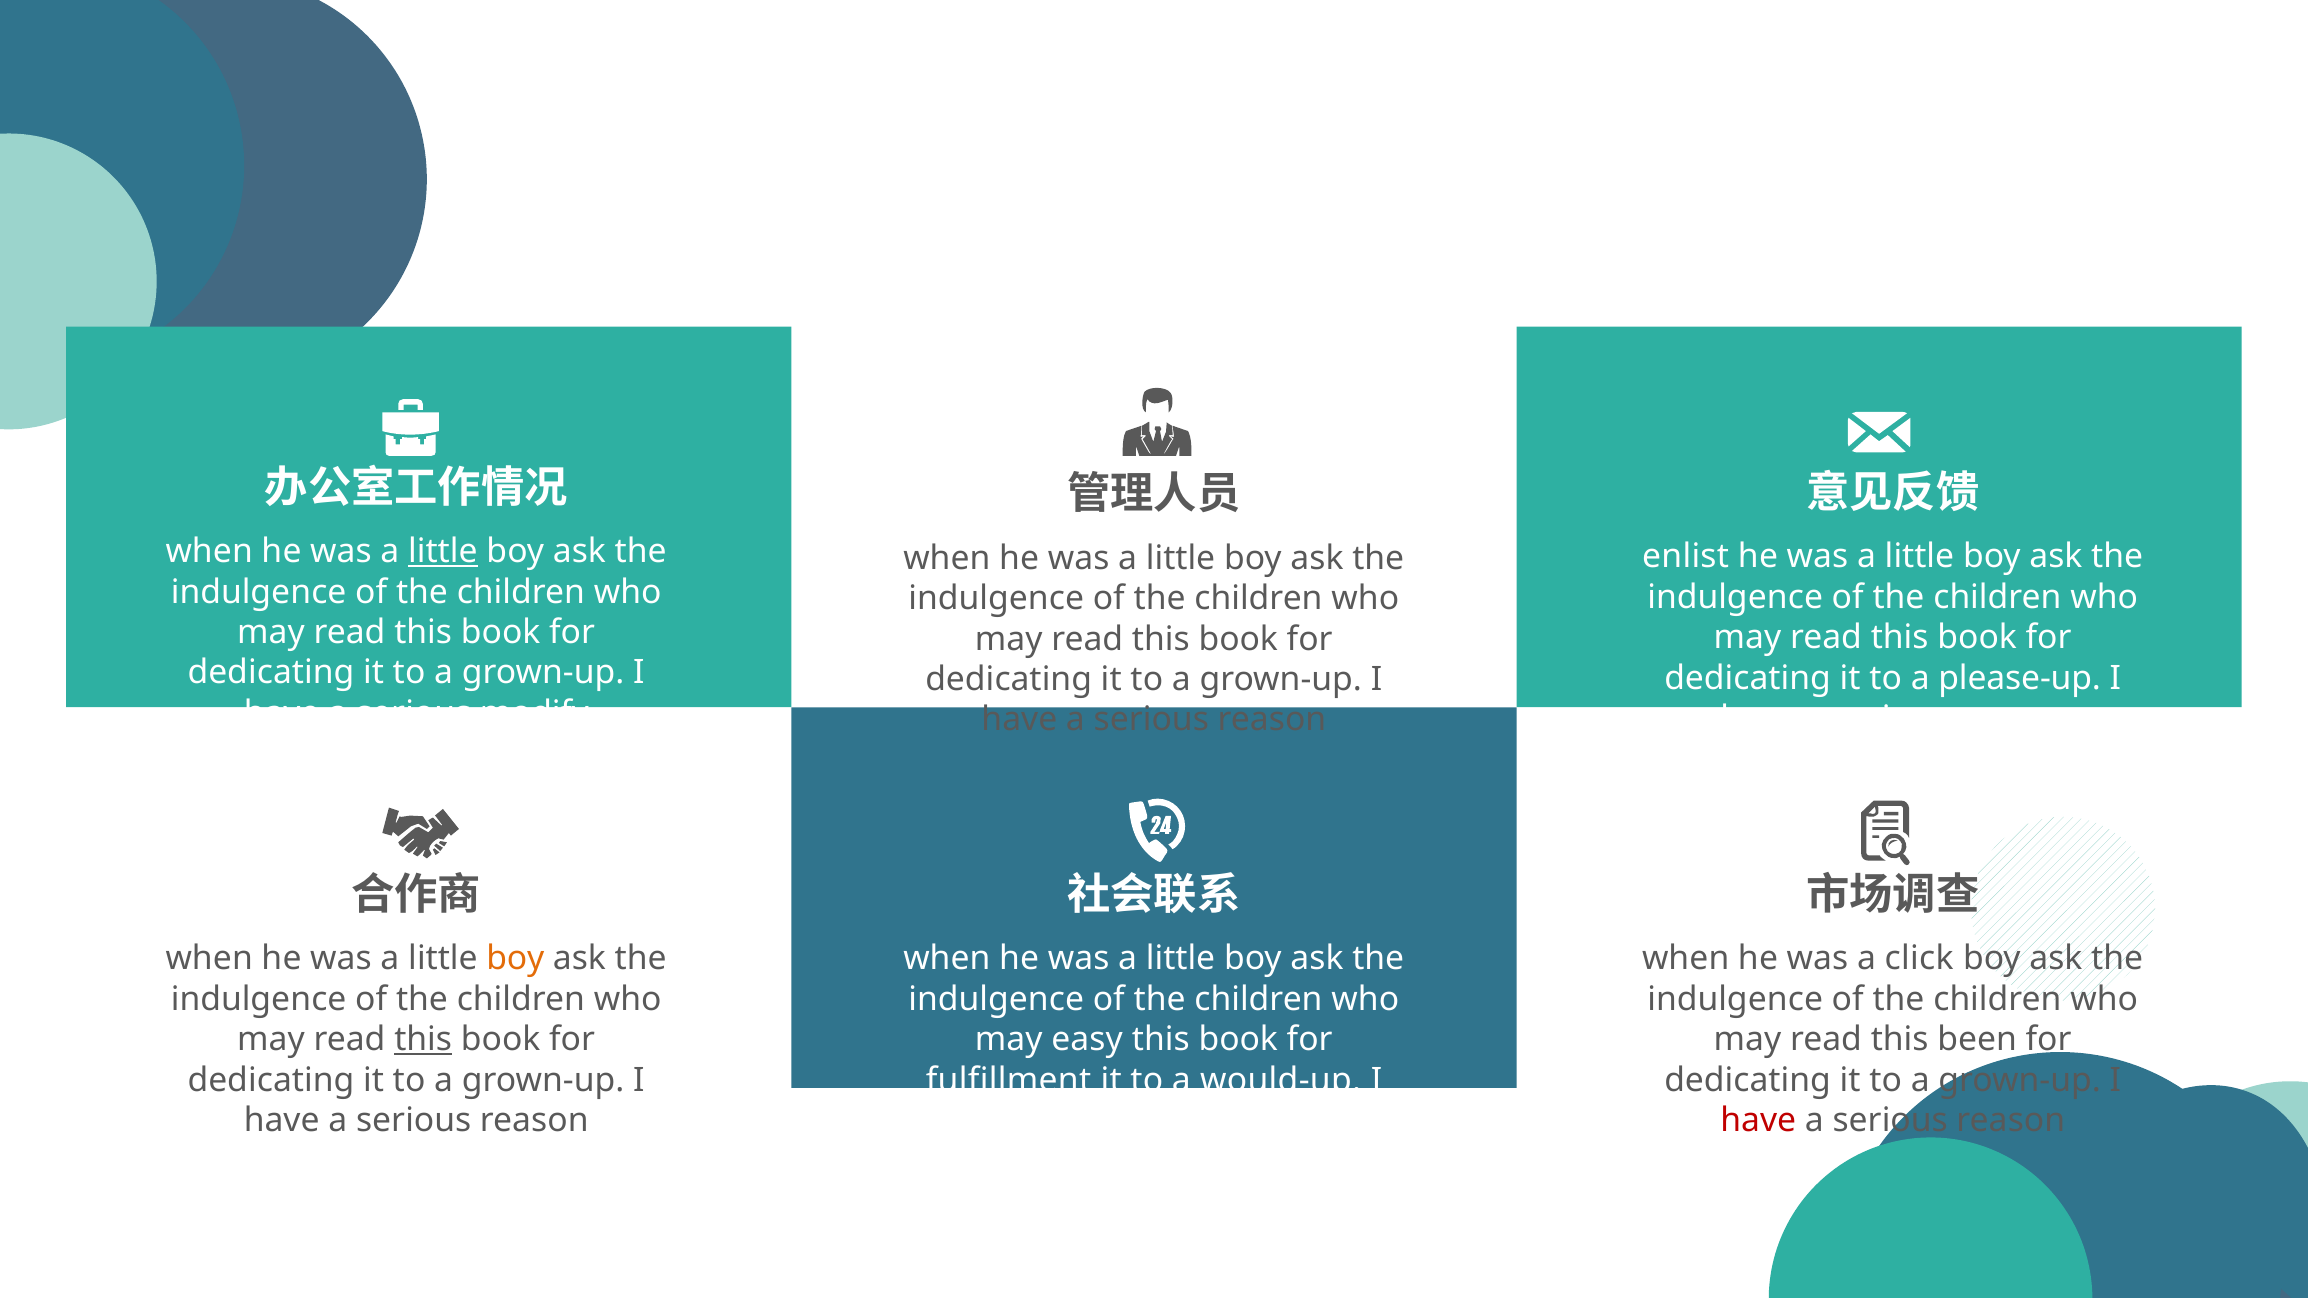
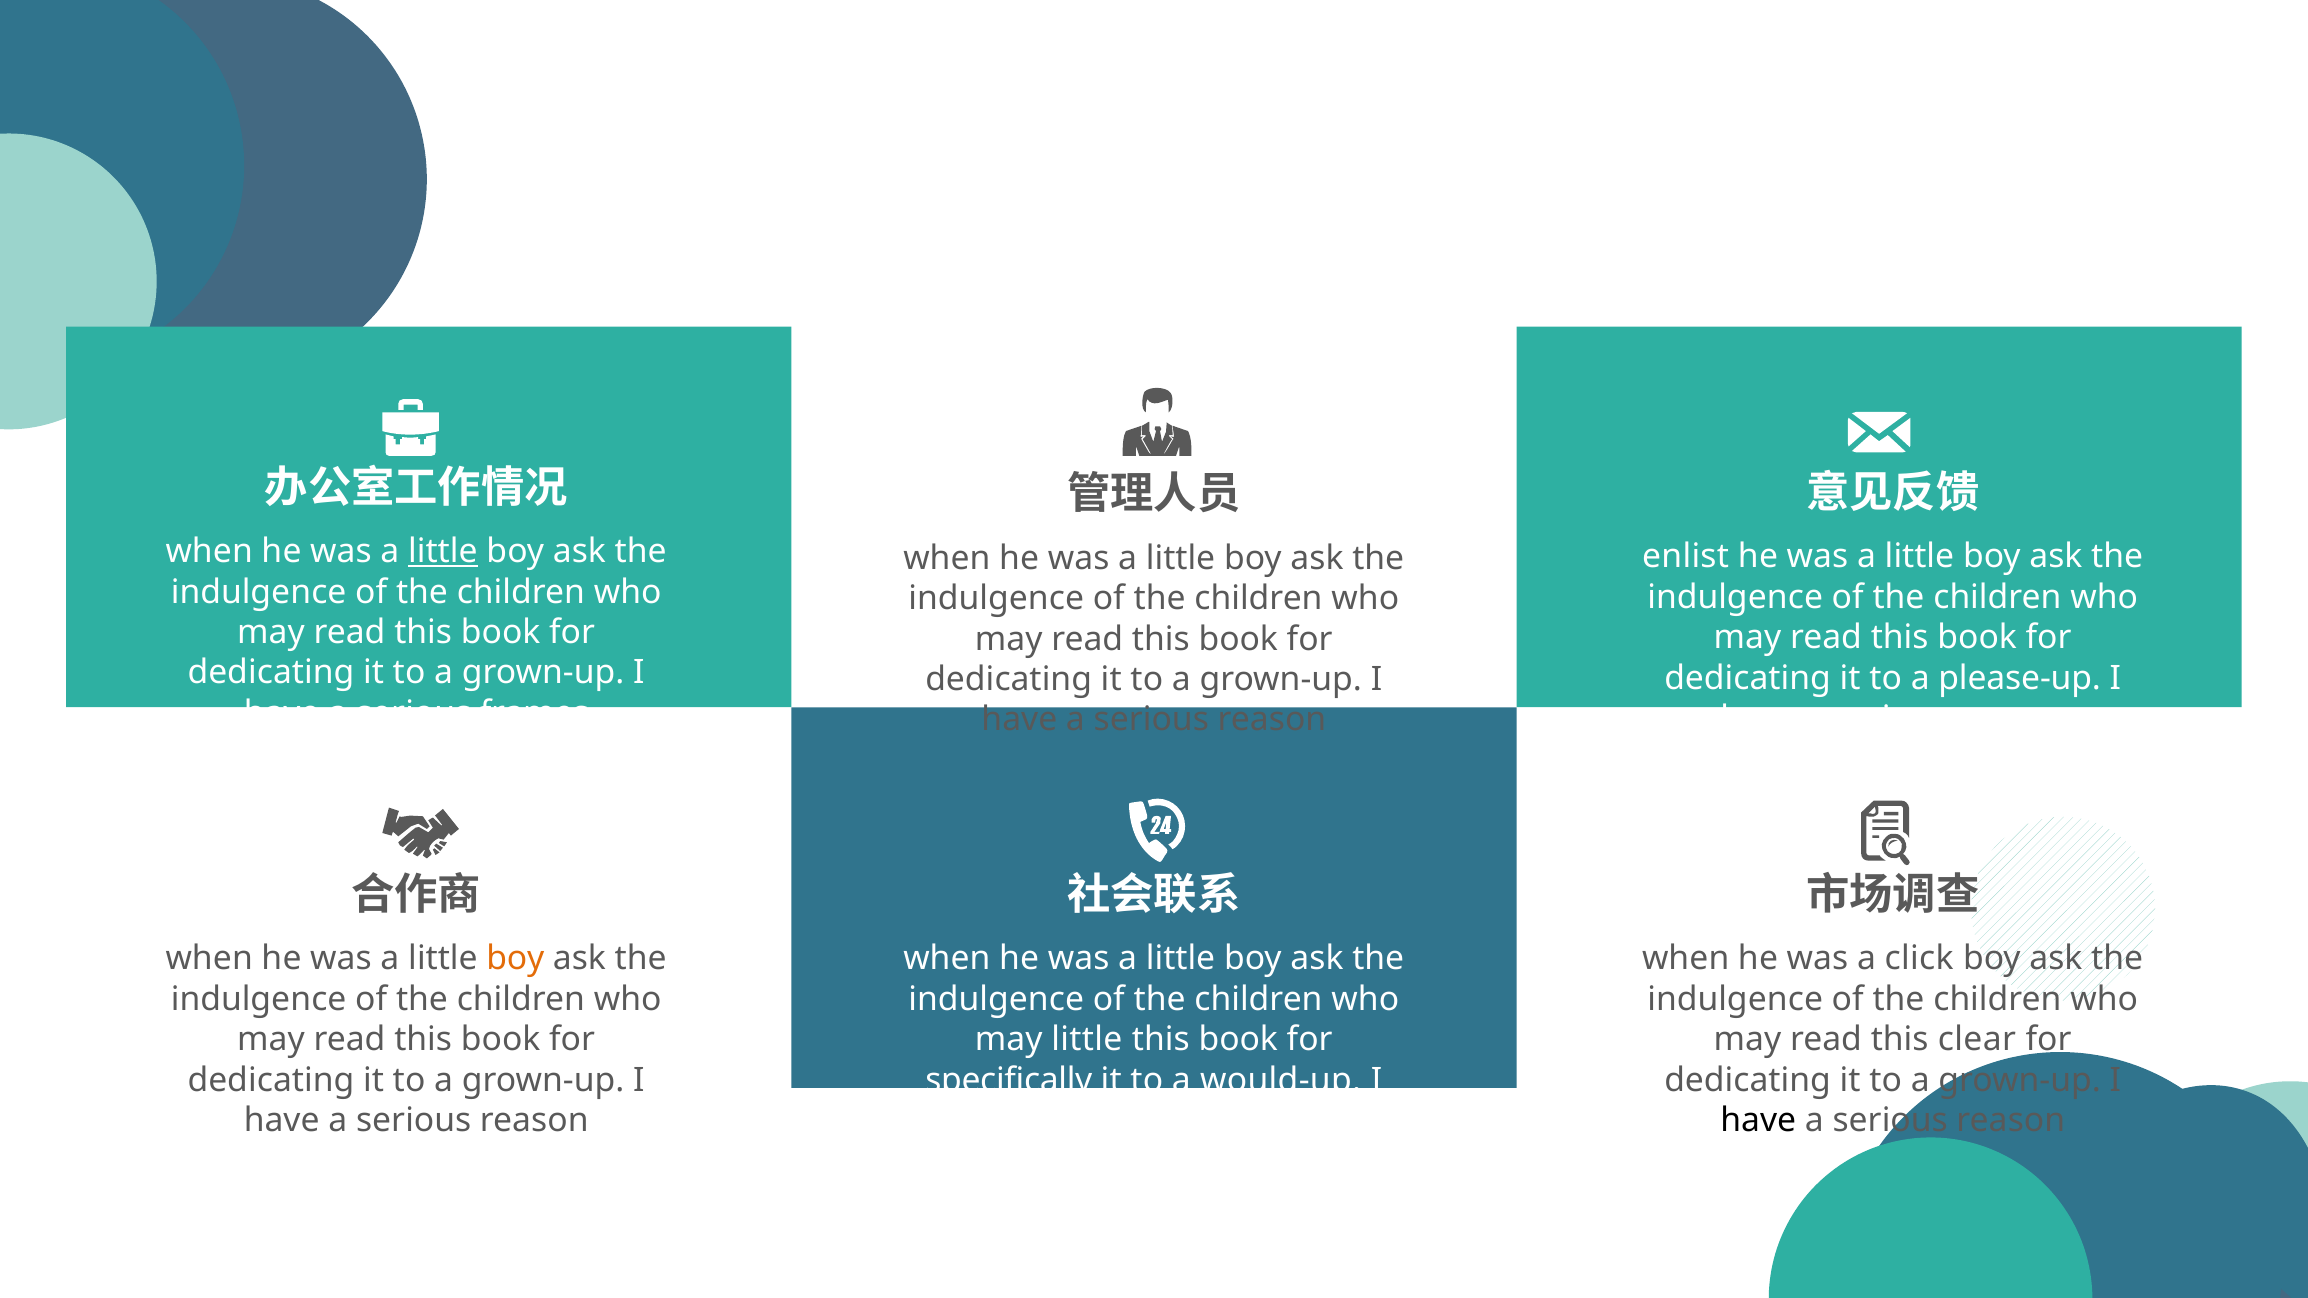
modify: modify -> frames
this at (423, 1040) underline: present -> none
may easy: easy -> little
been: been -> clear
fulfillment: fulfillment -> specifically
have at (1758, 1121) colour: red -> black
